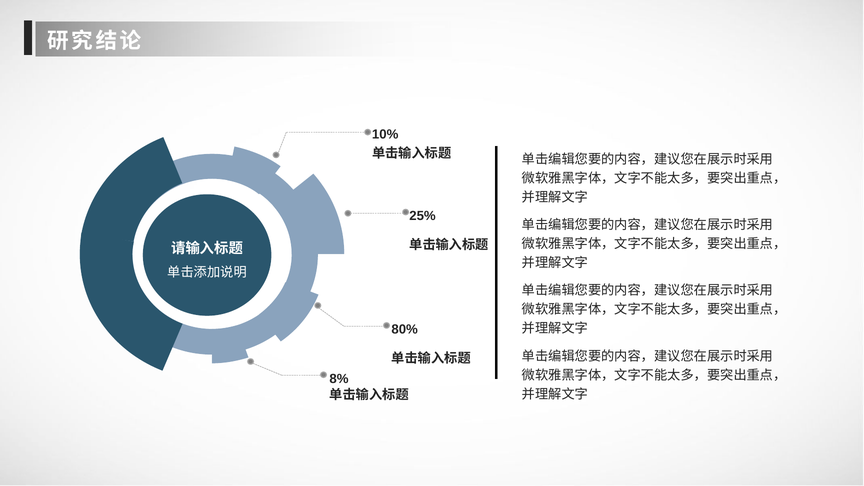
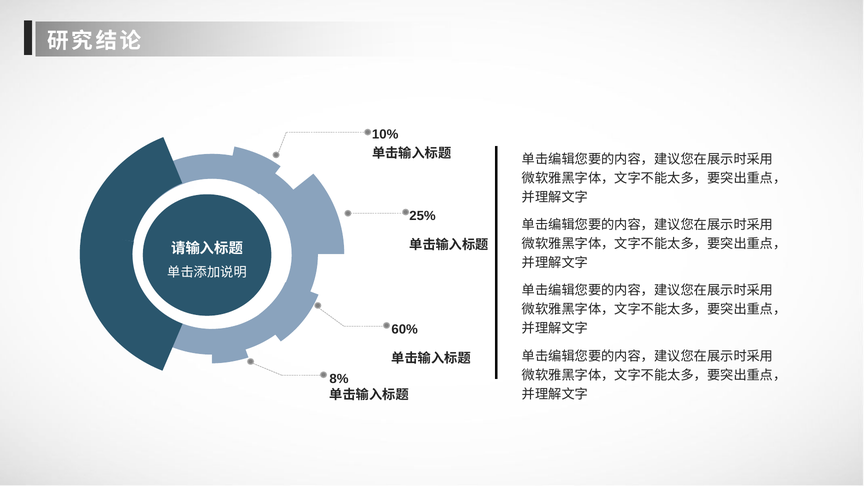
80%: 80% -> 60%
